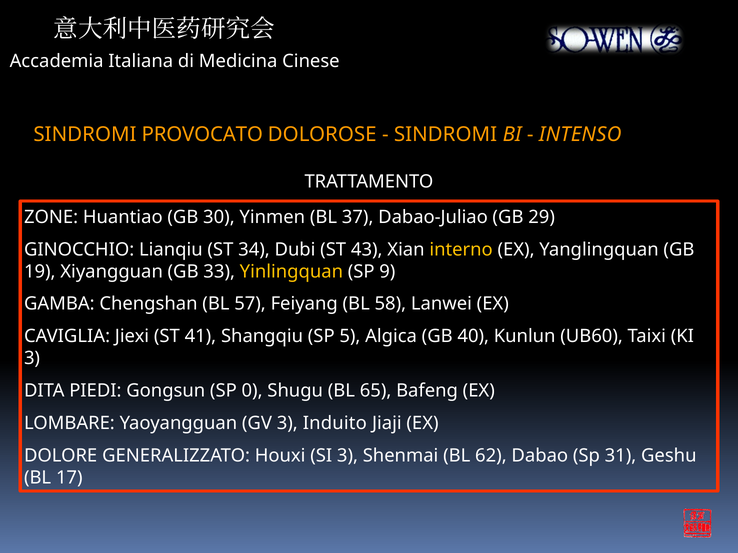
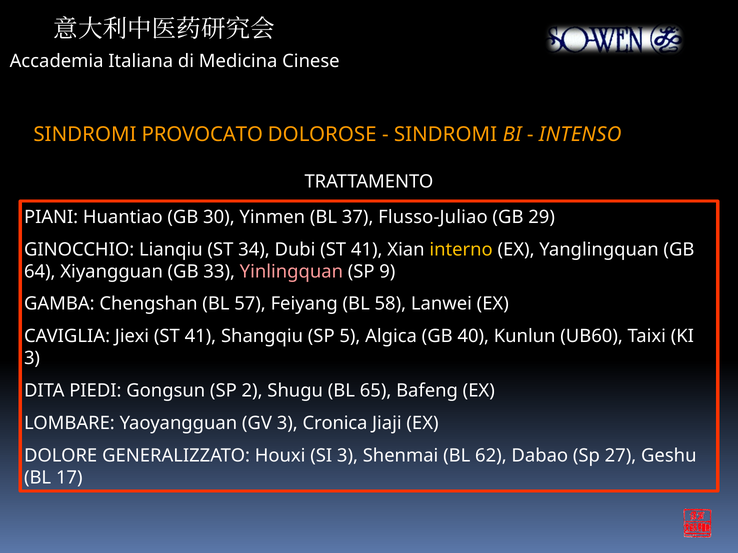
ZONE: ZONE -> PIANI
Dabao-Juliao: Dabao-Juliao -> Flusso-Juliao
Dubi ST 43: 43 -> 41
19: 19 -> 64
Yinlingquan colour: yellow -> pink
0: 0 -> 2
Induito: Induito -> Cronica
31: 31 -> 27
